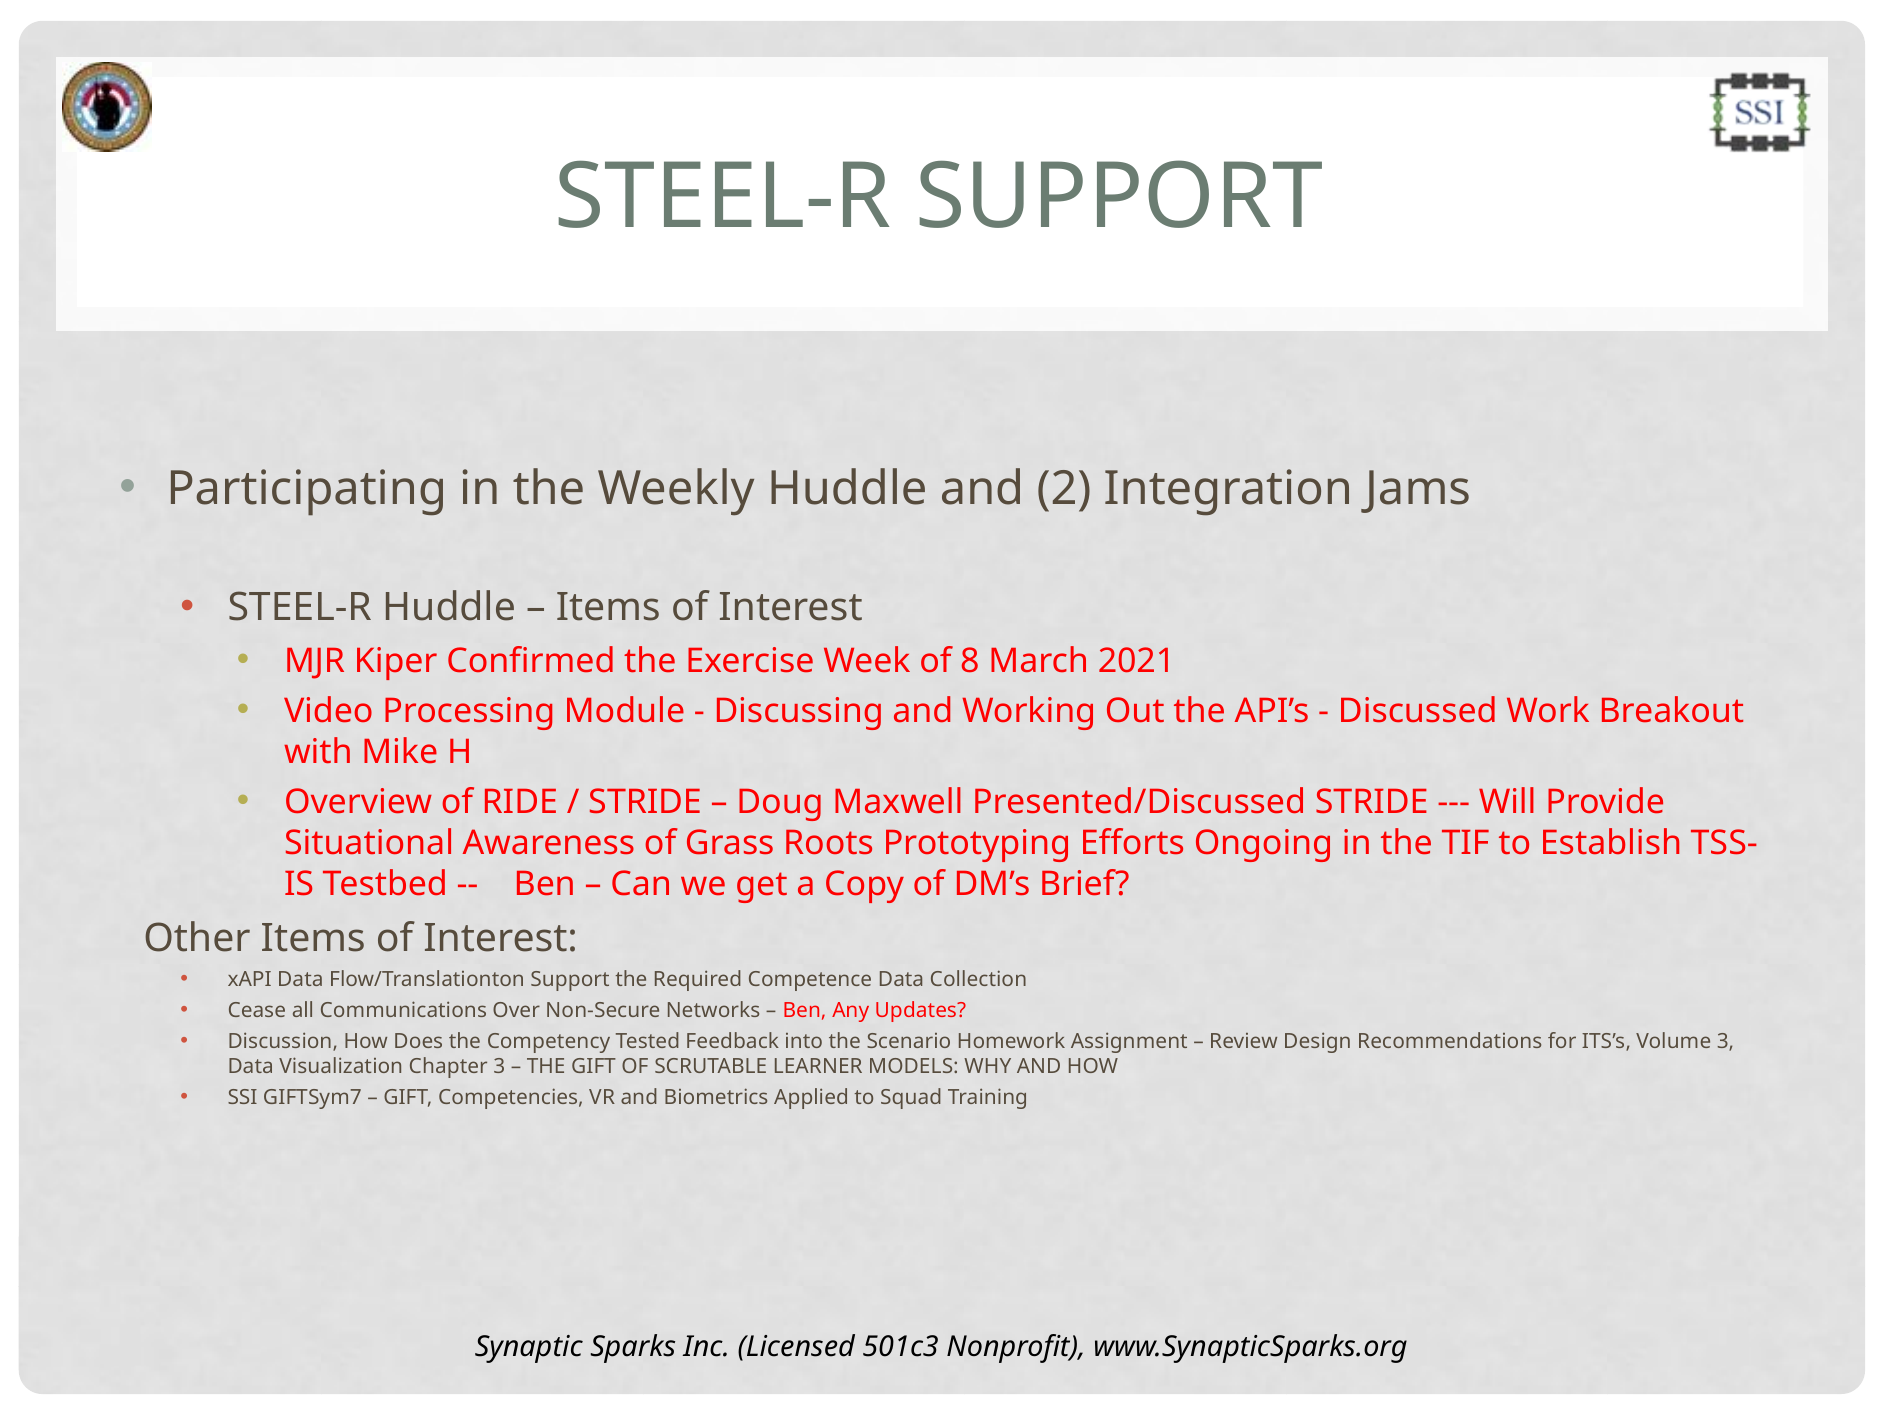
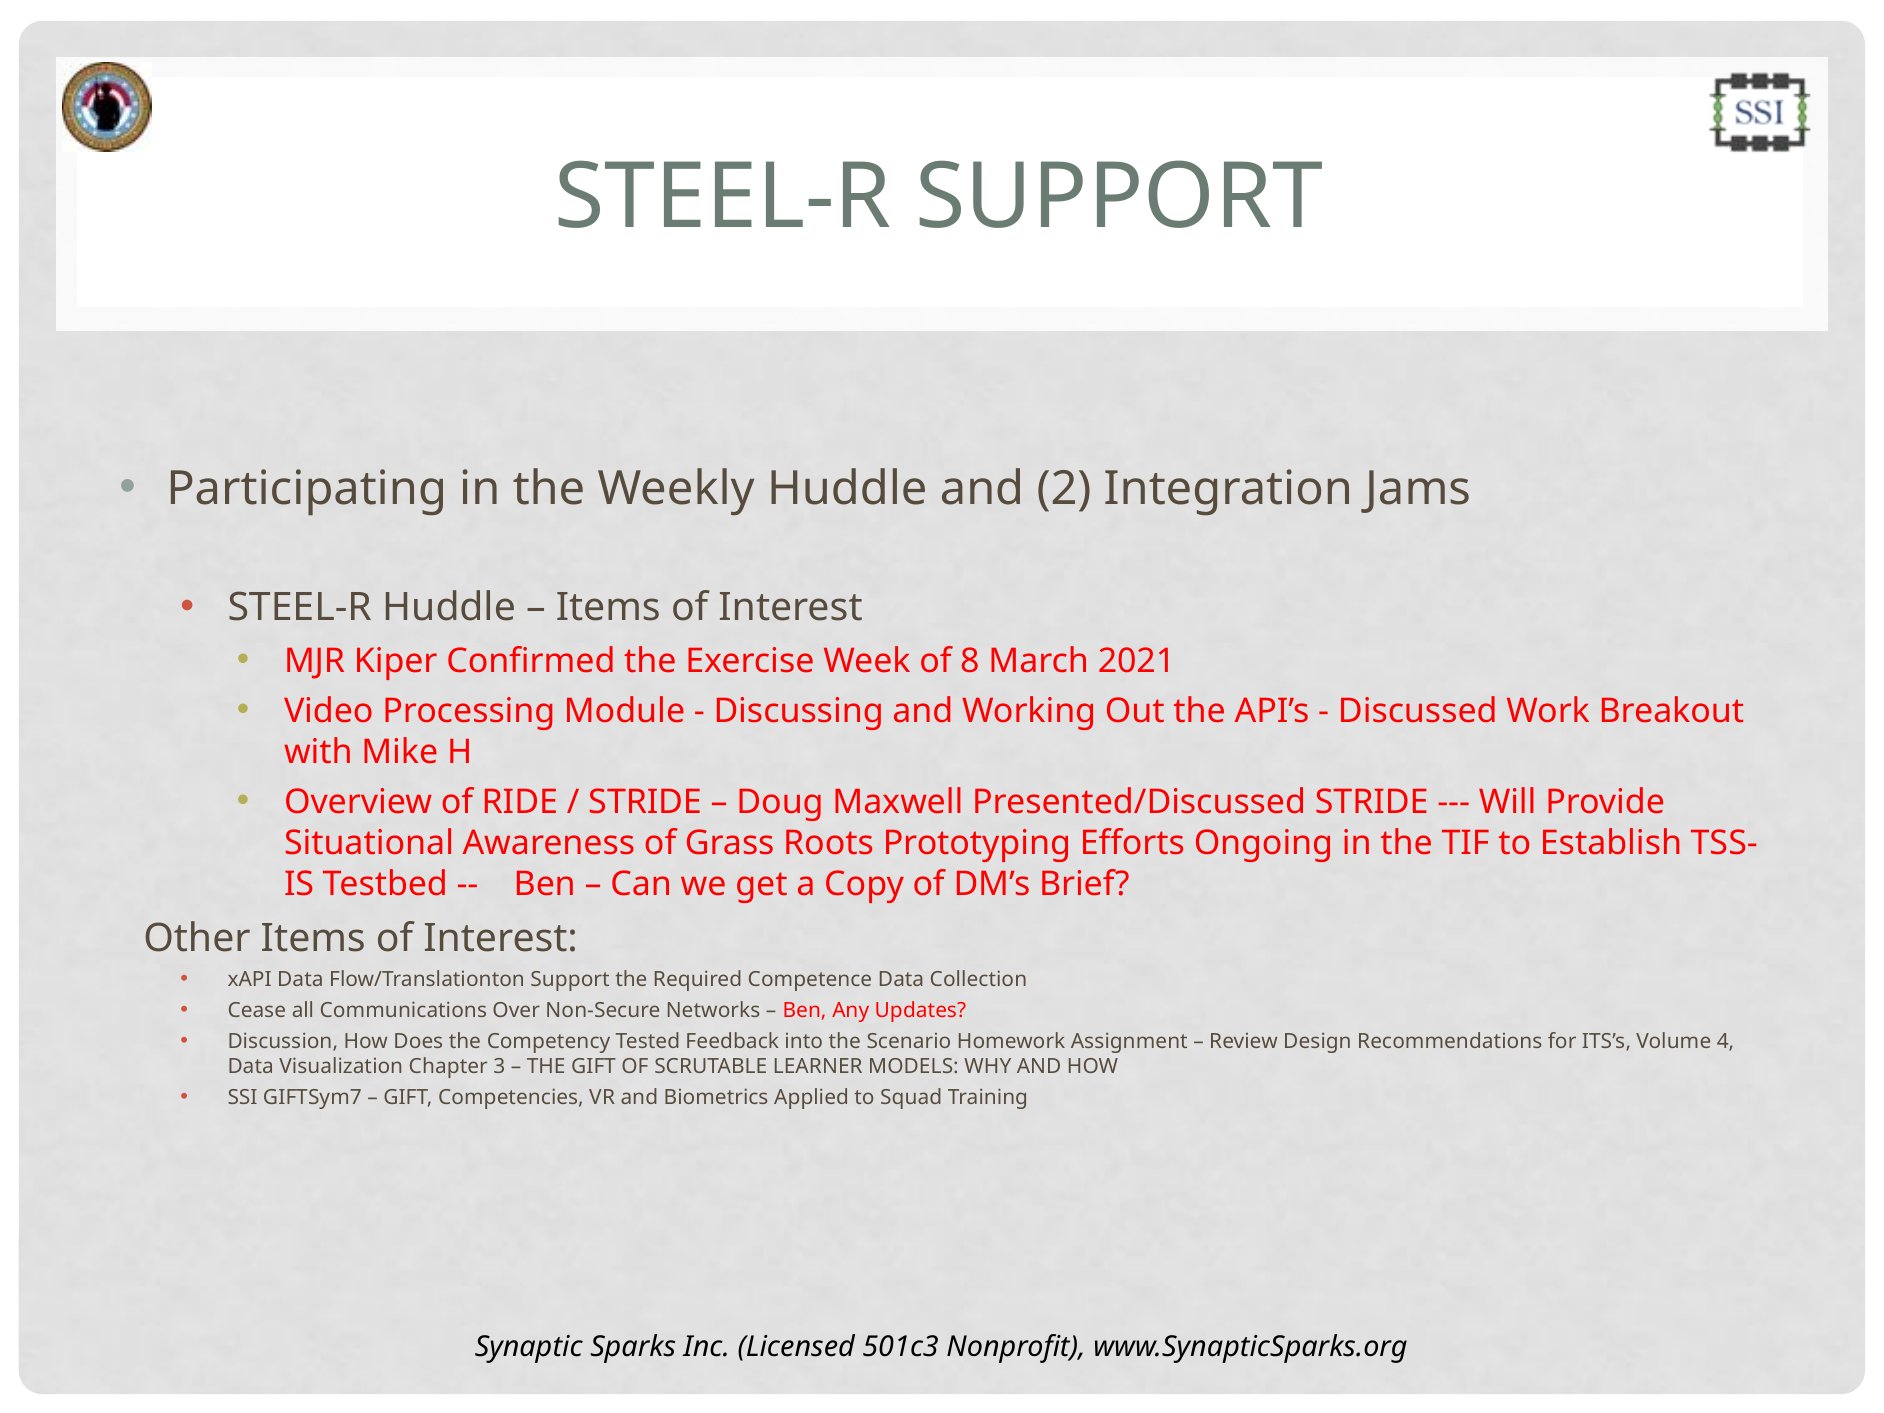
Volume 3: 3 -> 4
